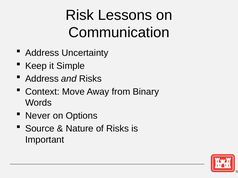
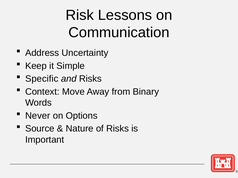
Address at (42, 79): Address -> Specific
